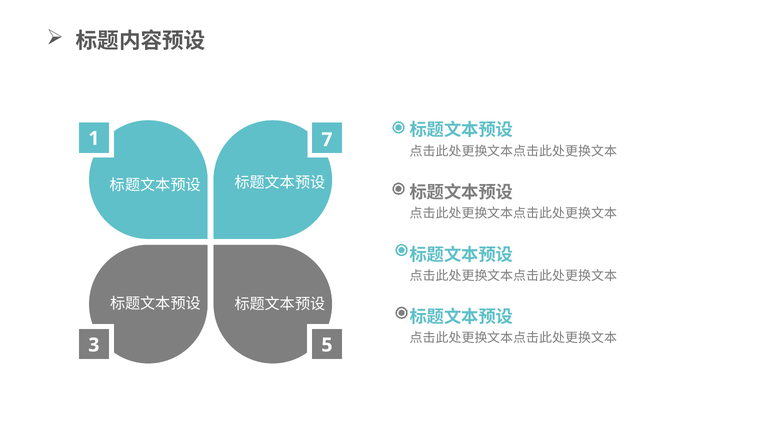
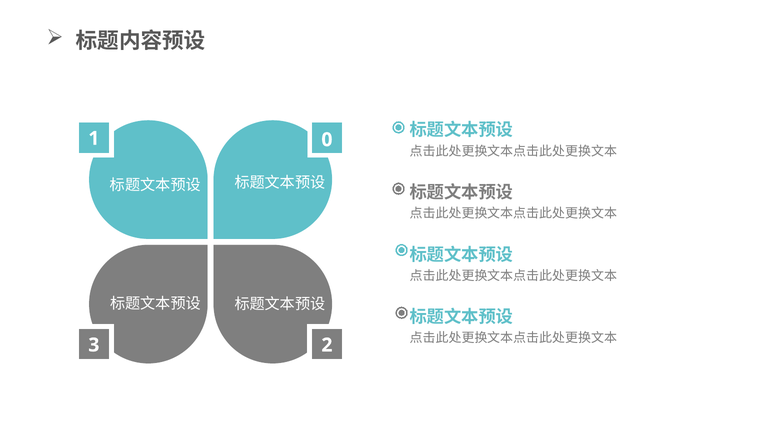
7: 7 -> 0
5: 5 -> 2
